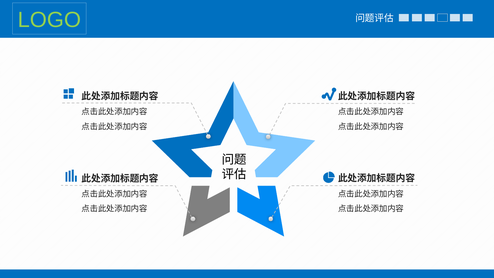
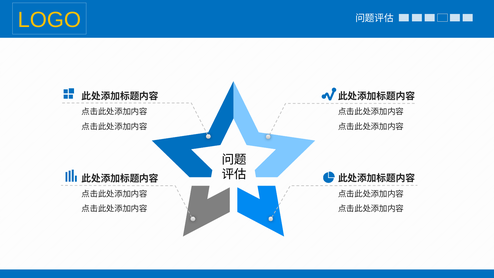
LOGO colour: light green -> yellow
